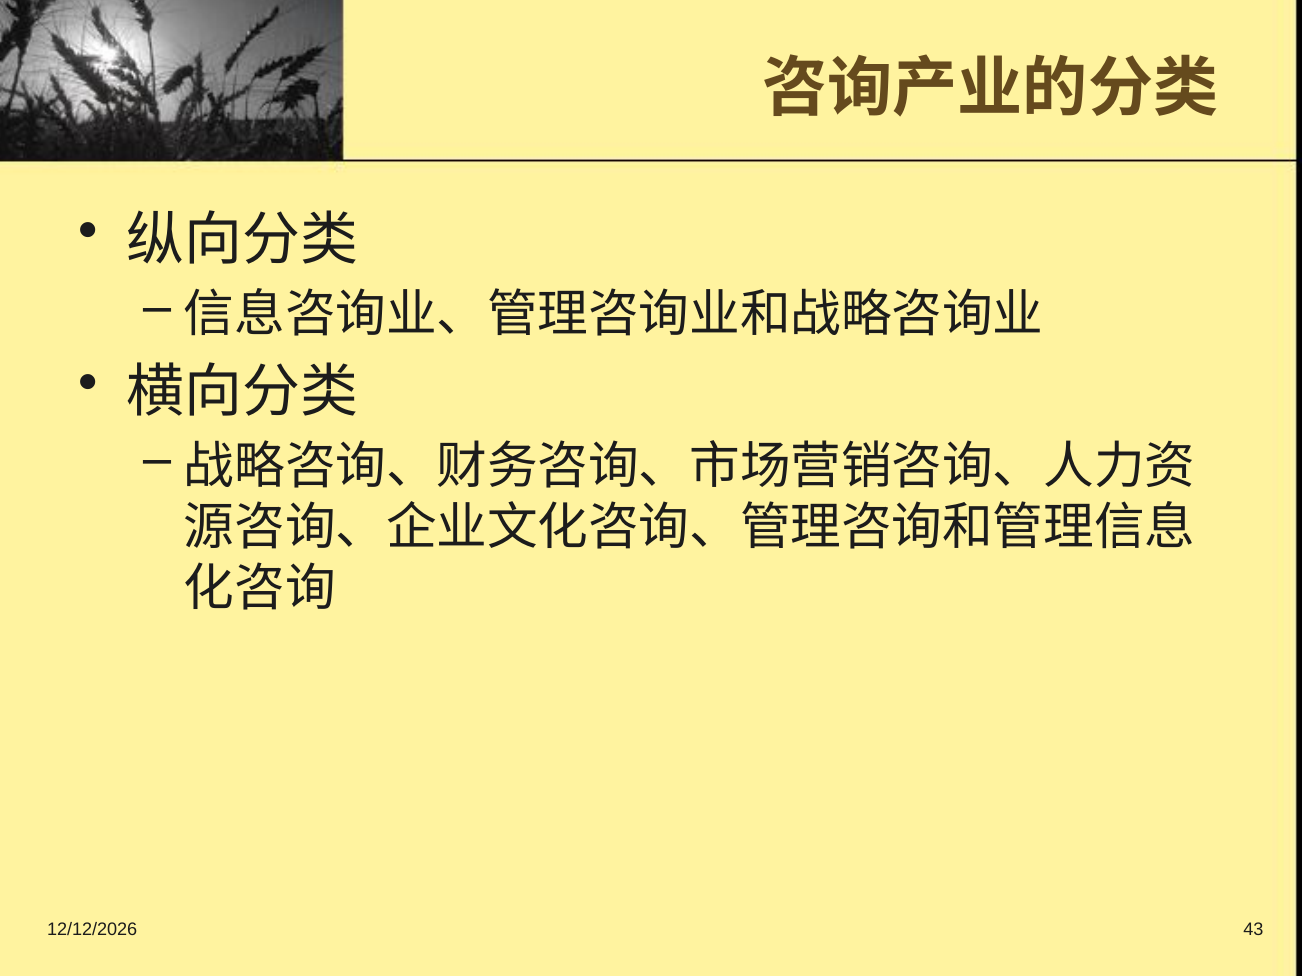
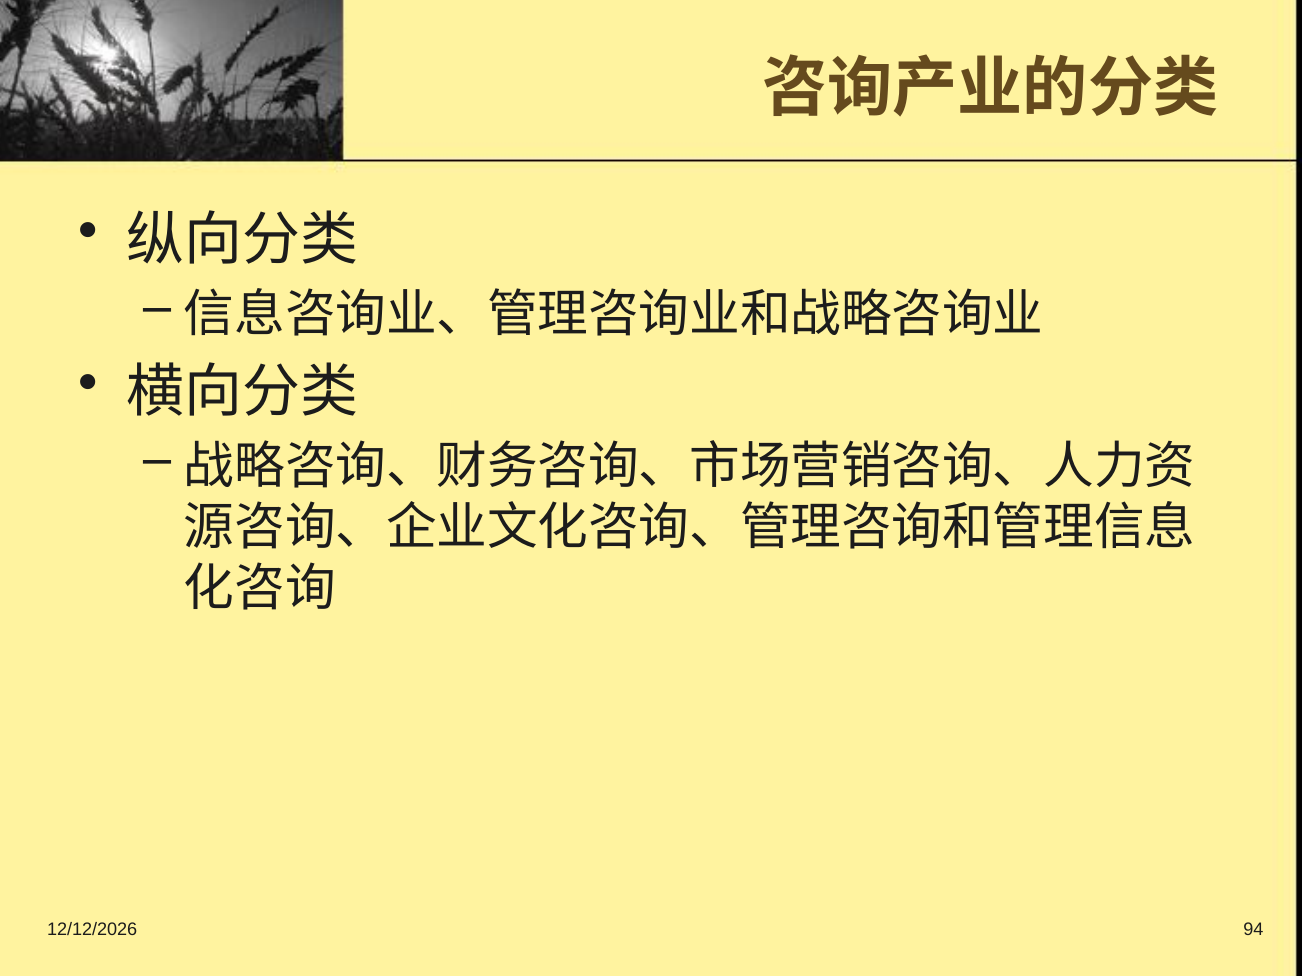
43: 43 -> 94
